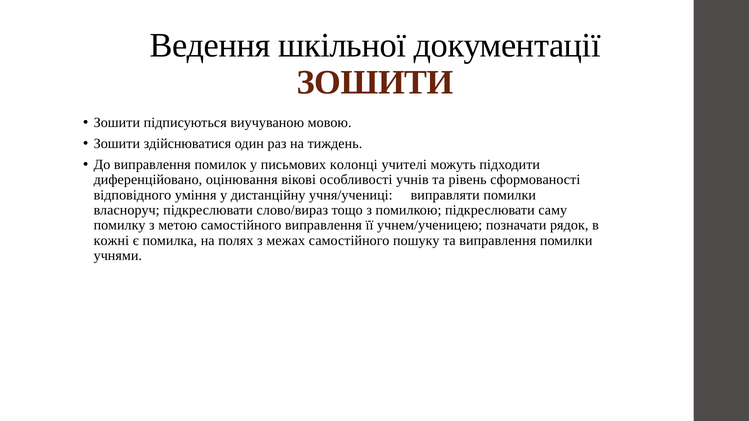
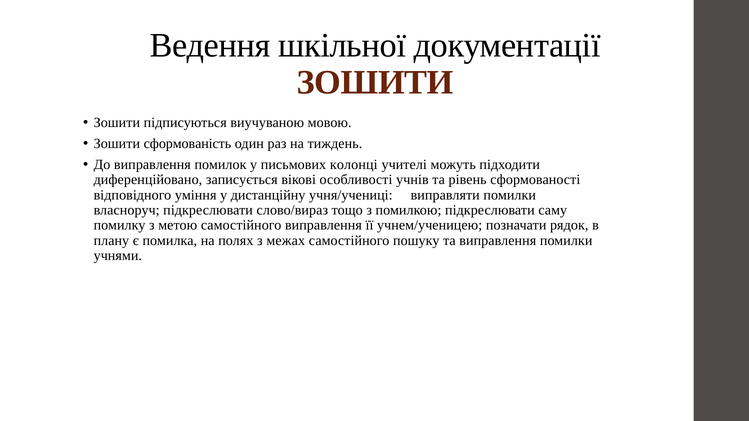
здійснюватися: здійснюватися -> сформованість
оцінювання: оцінювання -> записується
кожні: кожні -> плану
